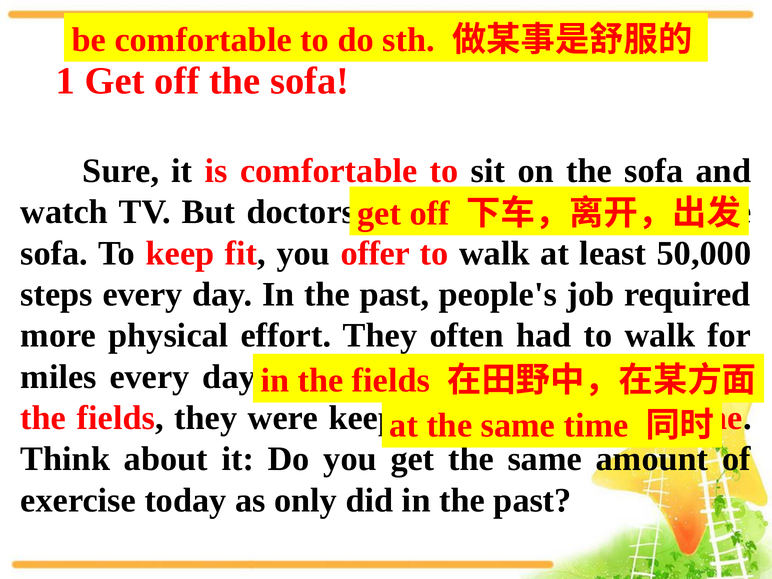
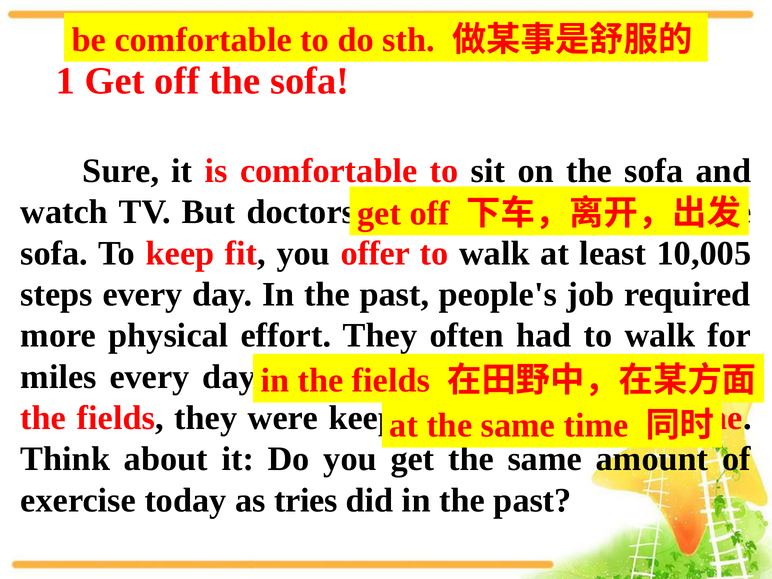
50,000: 50,000 -> 10,005
only: only -> tries
